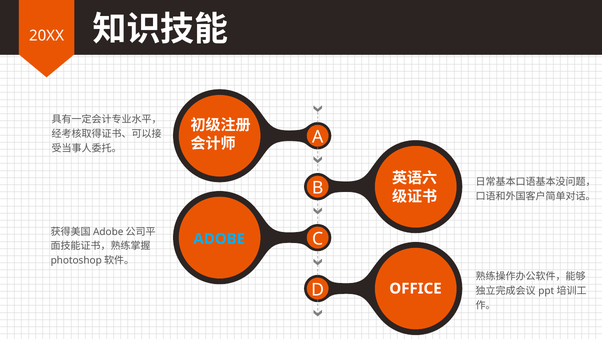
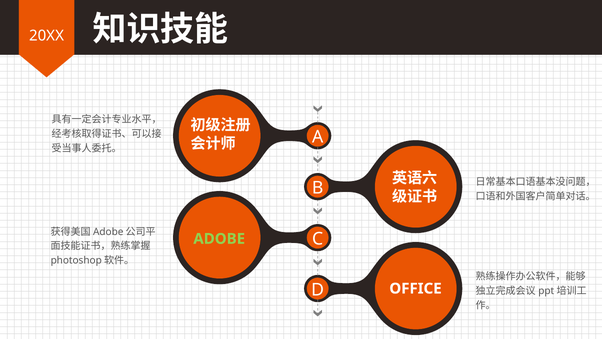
ADOBE colour: light blue -> light green
